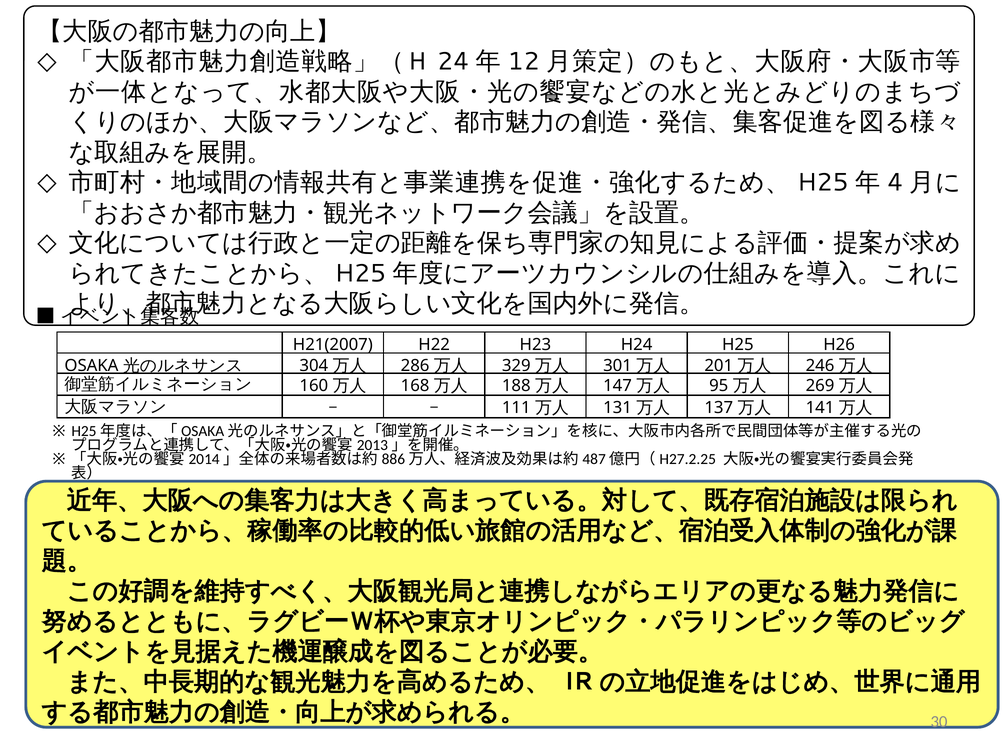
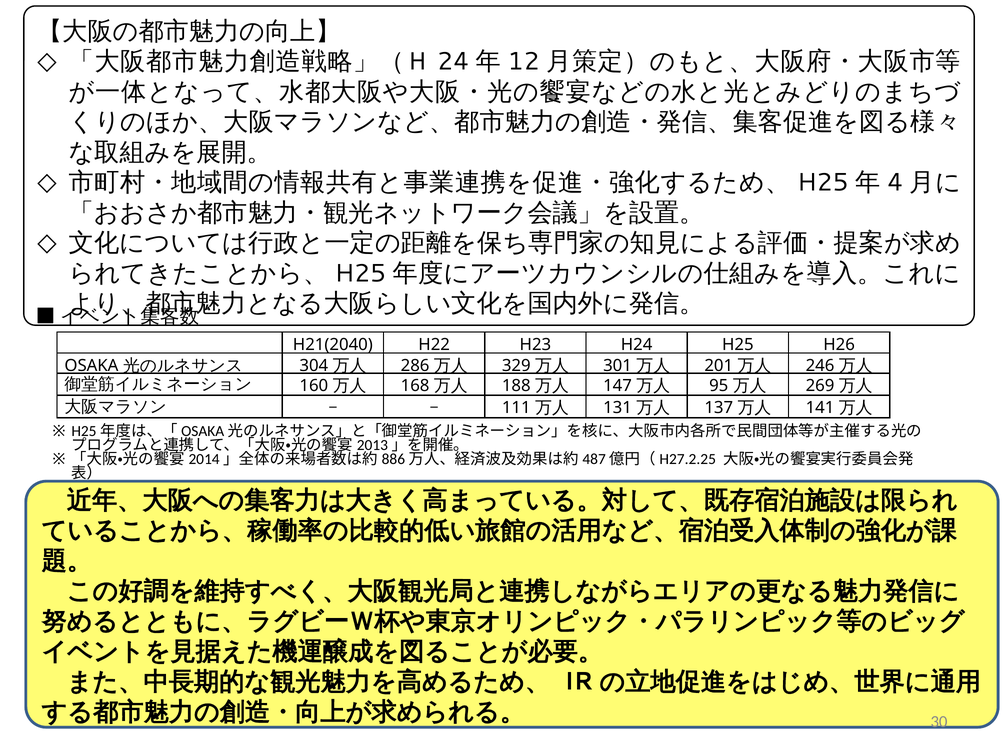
H21(2007: H21(2007 -> H21(2040
